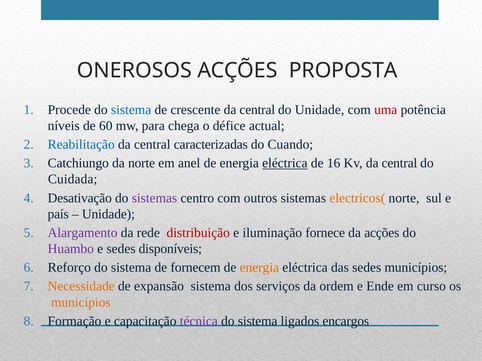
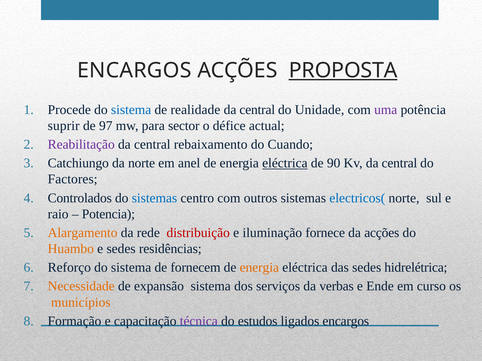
ONEROSOS at (134, 71): ONEROSOS -> ENCARGOS
PROPOSTA underline: none -> present
crescente: crescente -> realidade
uma colour: red -> purple
níveis: níveis -> suprir
60: 60 -> 97
chega: chega -> sector
Reabilitação colour: blue -> purple
caracterizadas: caracterizadas -> rebaixamento
16: 16 -> 90
Cuidada: Cuidada -> Factores
Desativação: Desativação -> Controlados
sistemas at (154, 198) colour: purple -> blue
electricos( colour: orange -> blue
país: país -> raio
Unidade at (108, 214): Unidade -> Potencia
Alargamento colour: purple -> orange
Huambo colour: purple -> orange
disponíveis: disponíveis -> residências
sedes municípios: municípios -> hidrelétrica
ordem: ordem -> verbas
sistema at (258, 321): sistema -> estudos
